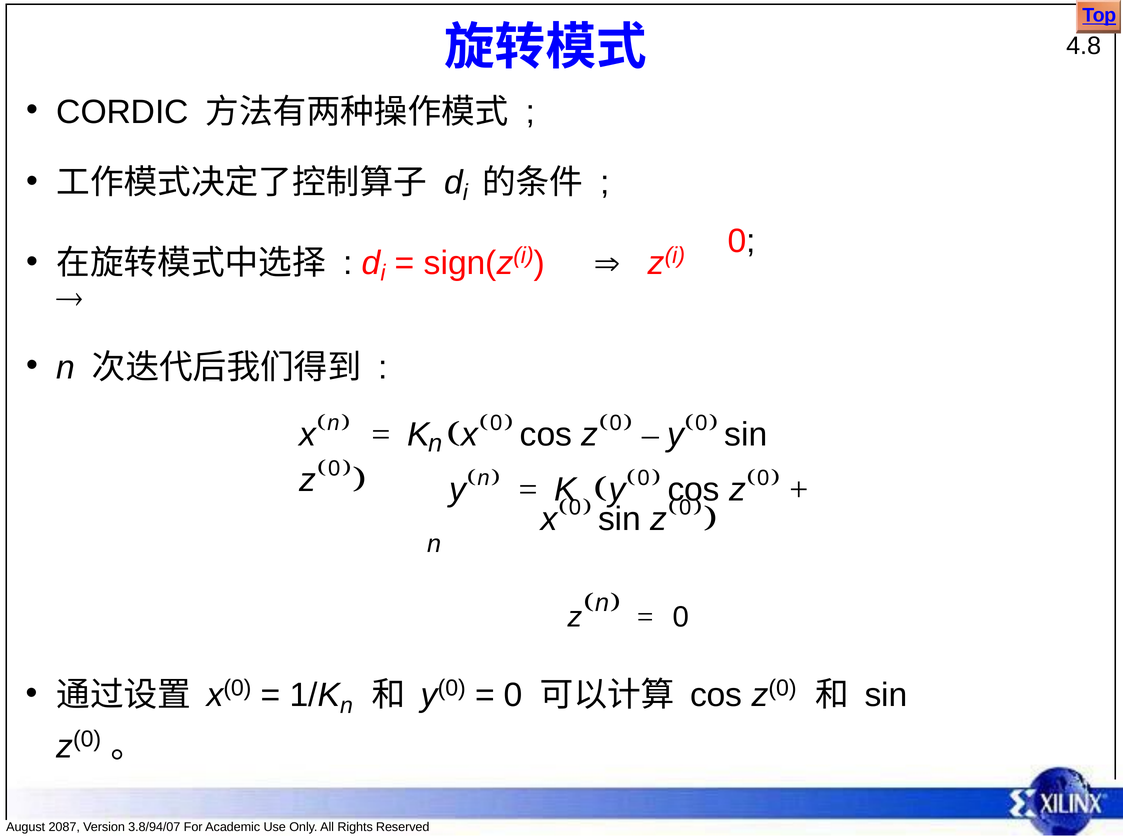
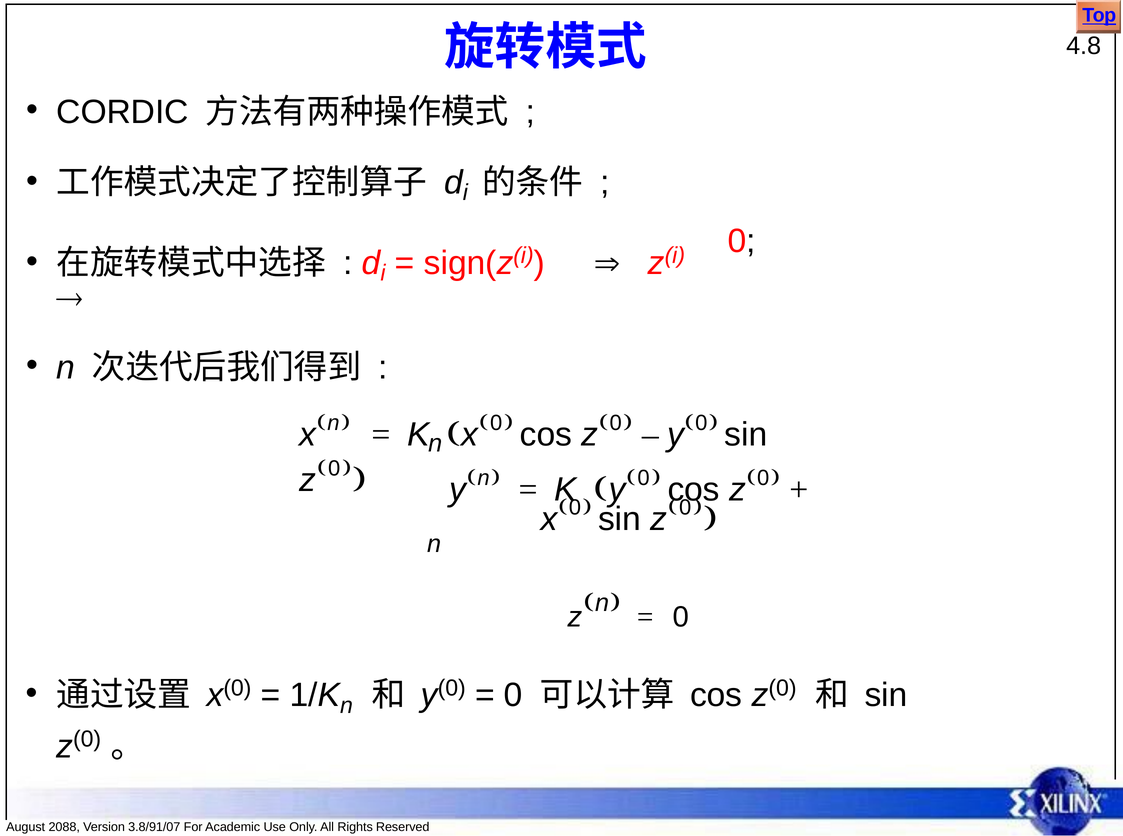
2087: 2087 -> 2088
3.8/94/07: 3.8/94/07 -> 3.8/91/07
